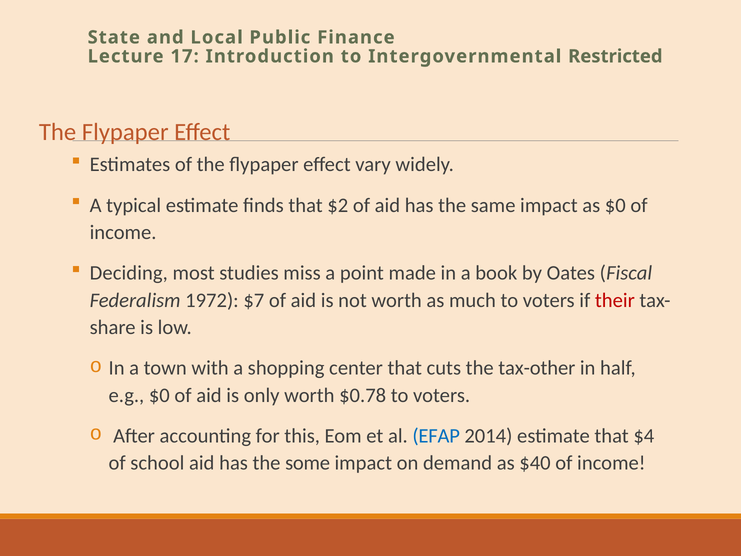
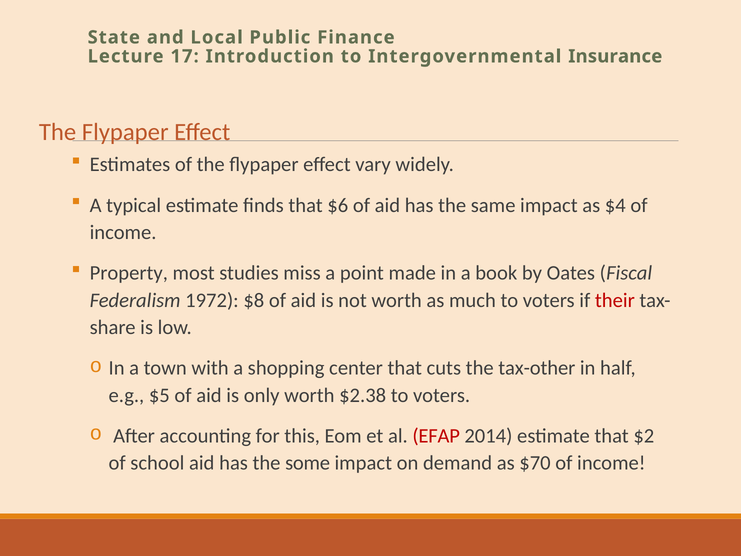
Restricted: Restricted -> Insurance
$2: $2 -> $6
as $0: $0 -> $4
Deciding: Deciding -> Property
$7: $7 -> $8
e.g $0: $0 -> $5
$0.78: $0.78 -> $2.38
EFAP colour: blue -> red
$4: $4 -> $2
$40: $40 -> $70
